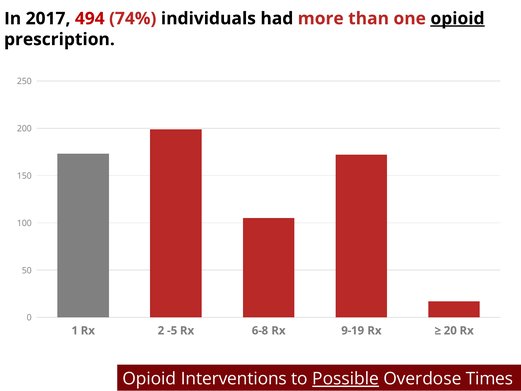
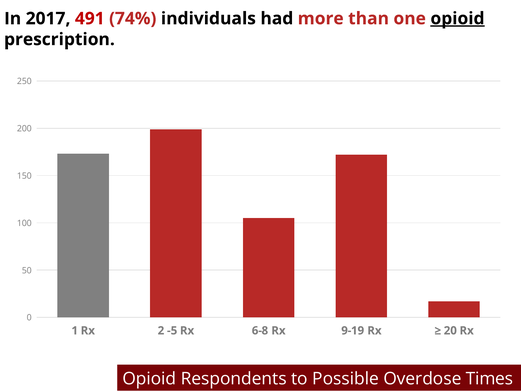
494: 494 -> 491
Interventions: Interventions -> Respondents
Possible underline: present -> none
